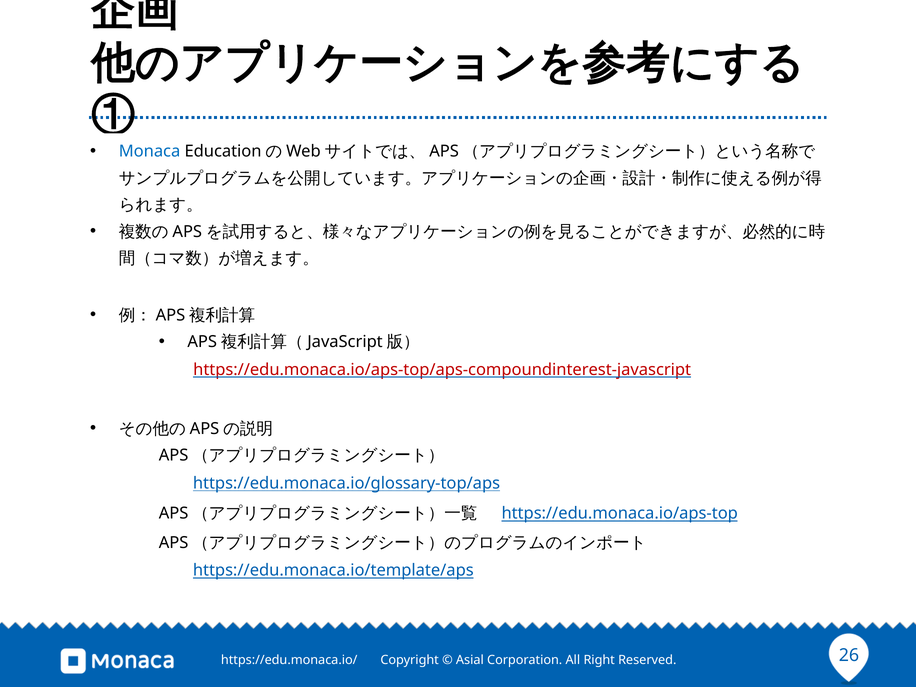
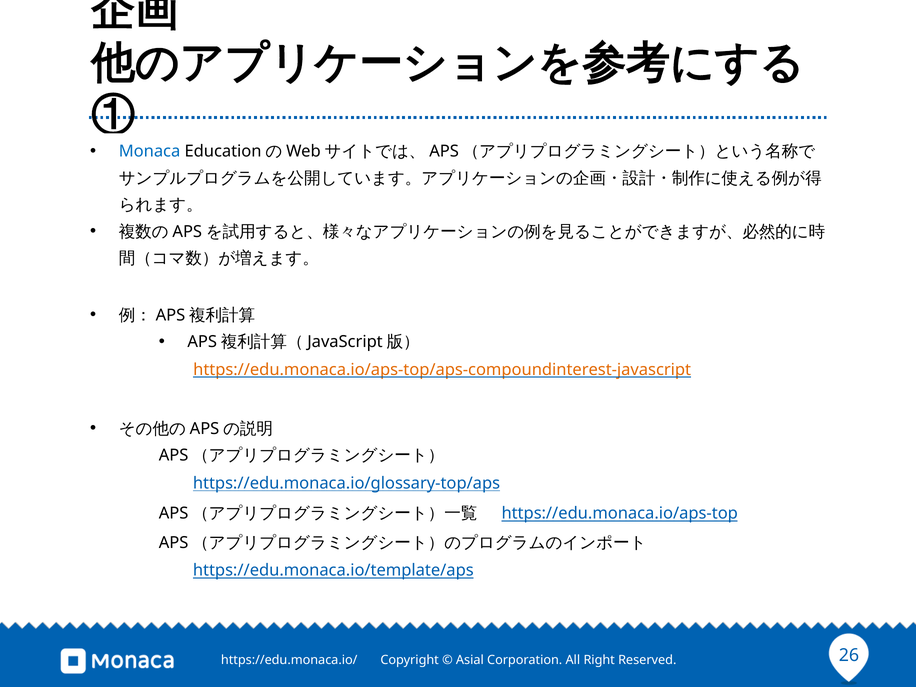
https://edu.monaca.io/aps-top/aps-compoundinterest-javascript colour: red -> orange
